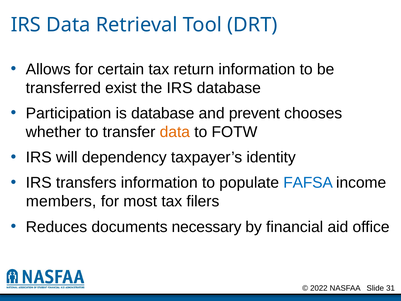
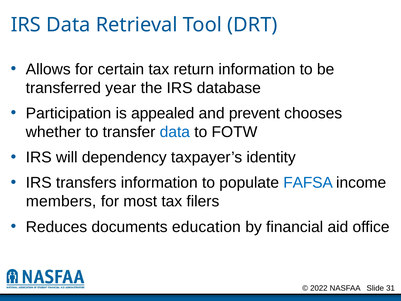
exist: exist -> year
is database: database -> appealed
data at (175, 132) colour: orange -> blue
necessary: necessary -> education
